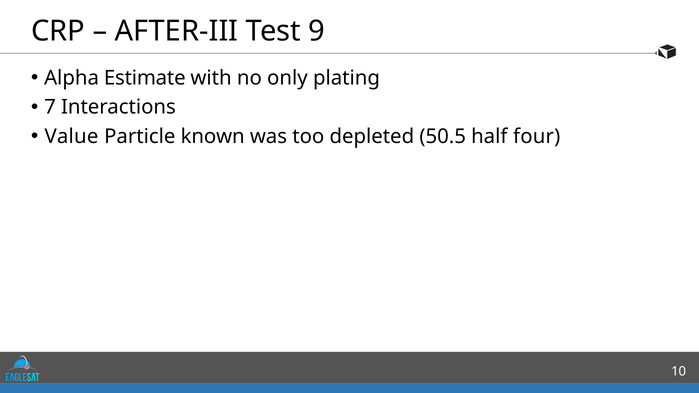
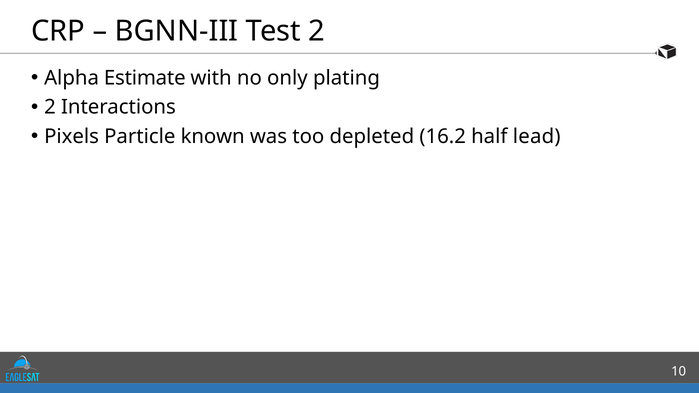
AFTER-III: AFTER-III -> BGNN-III
Test 9: 9 -> 2
7 at (50, 107): 7 -> 2
Value: Value -> Pixels
50.5: 50.5 -> 16.2
four: four -> lead
